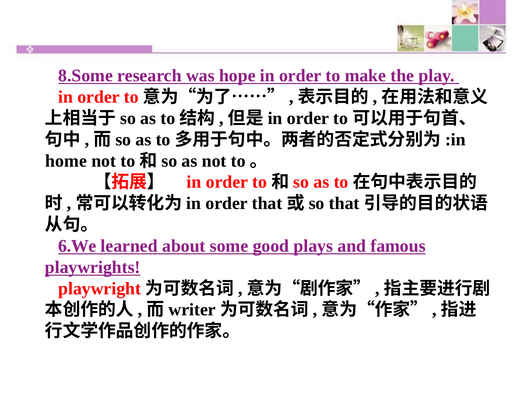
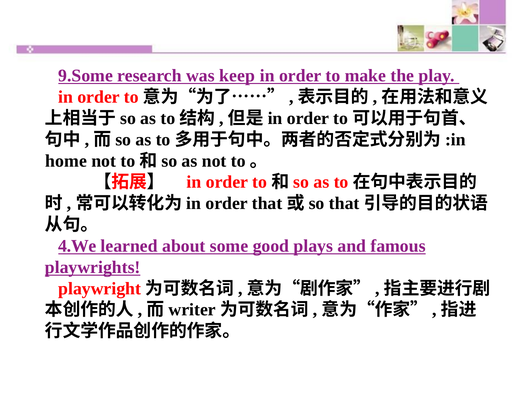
8.Some: 8.Some -> 9.Some
hope: hope -> keep
6.We: 6.We -> 4.We
